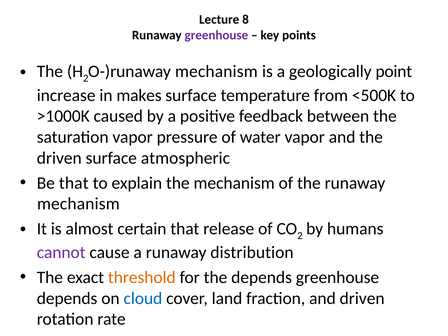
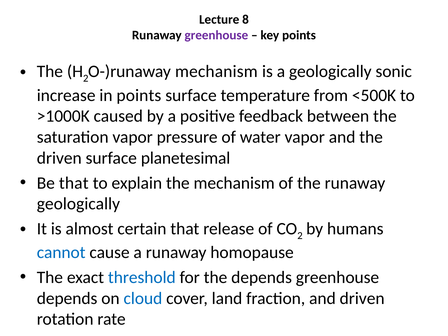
point: point -> sonic
in makes: makes -> points
atmospheric: atmospheric -> planetesimal
mechanism at (78, 204): mechanism -> geologically
cannot colour: purple -> blue
distribution: distribution -> homopause
threshold colour: orange -> blue
